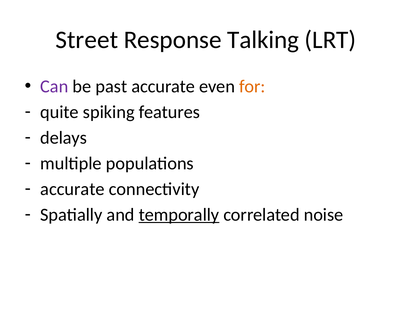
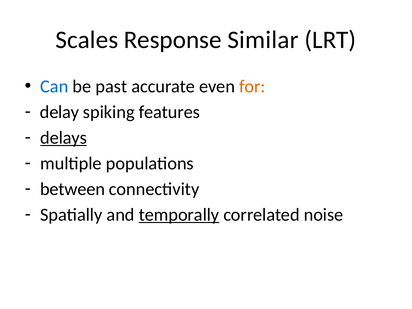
Street: Street -> Scales
Talking: Talking -> Similar
Can colour: purple -> blue
quite: quite -> delay
delays underline: none -> present
accurate at (72, 189): accurate -> between
